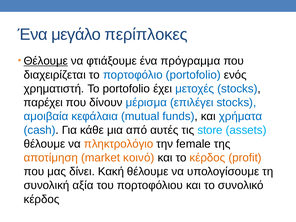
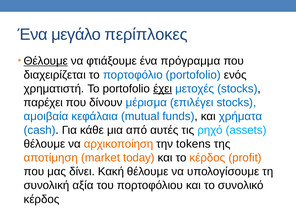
έχει underline: none -> present
store: store -> ρηχό
πληκτρολόγιο: πληκτρολόγιο -> αρχικοποίηση
female: female -> tokens
κοινό: κοινό -> today
